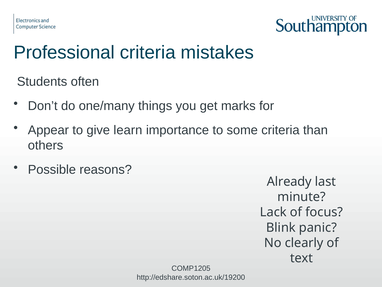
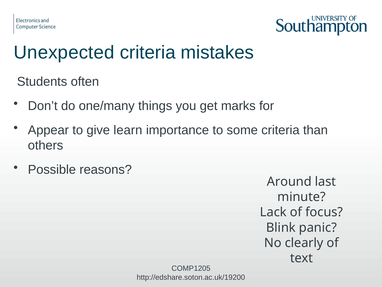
Professional: Professional -> Unexpected
Already: Already -> Around
